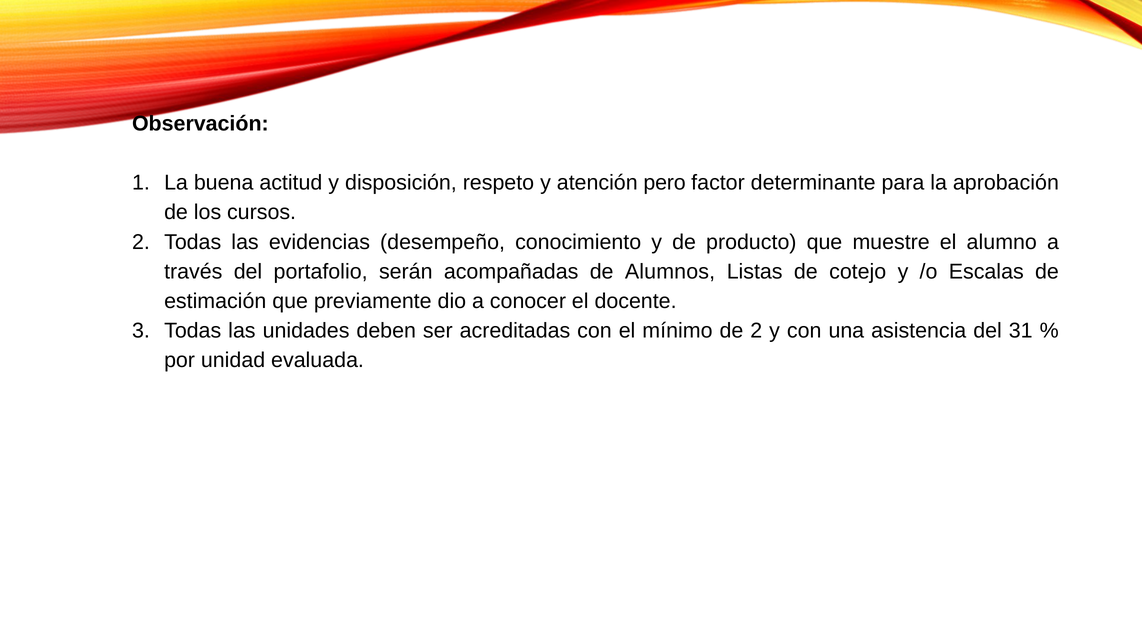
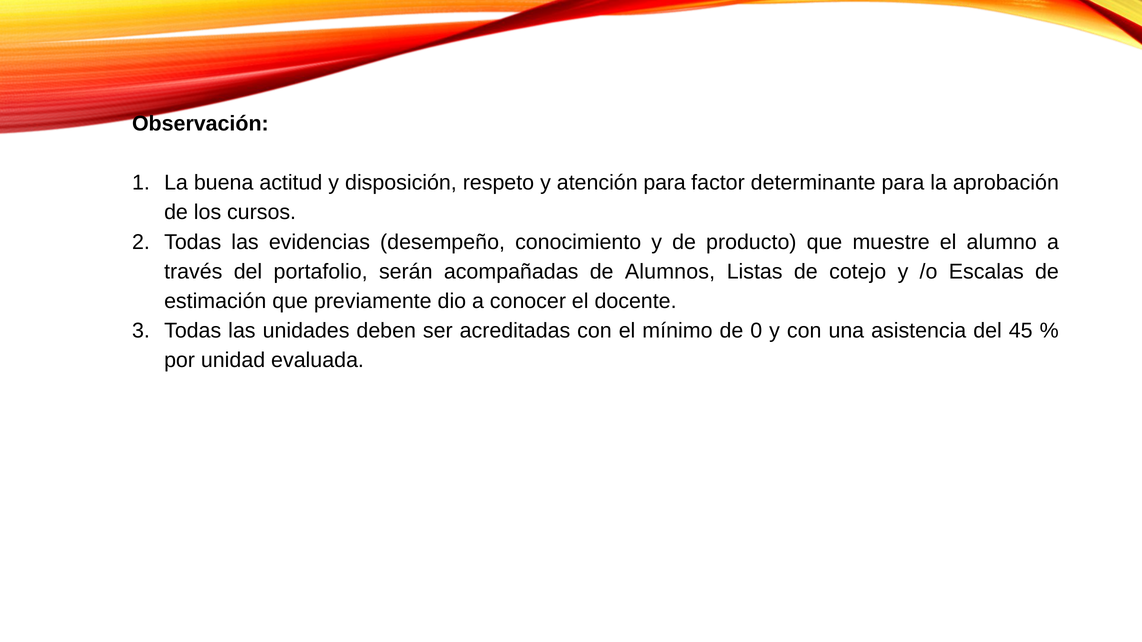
atención pero: pero -> para
de 2: 2 -> 0
31: 31 -> 45
